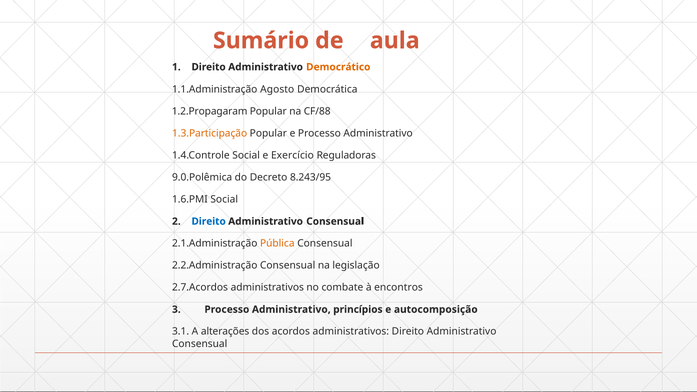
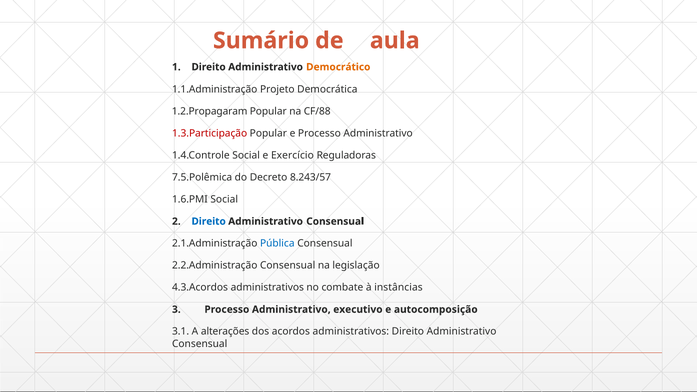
Agosto: Agosto -> Projeto
1.3.Participação colour: orange -> red
9.0.Polêmica: 9.0.Polêmica -> 7.5.Polêmica
8.243/95: 8.243/95 -> 8.243/57
Pública colour: orange -> blue
2.7.Acordos: 2.7.Acordos -> 4.3.Acordos
encontros: encontros -> instâncias
princípios: princípios -> executivo
